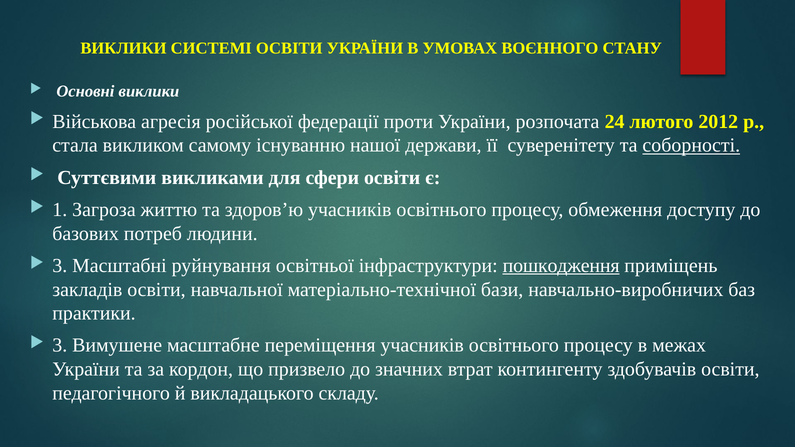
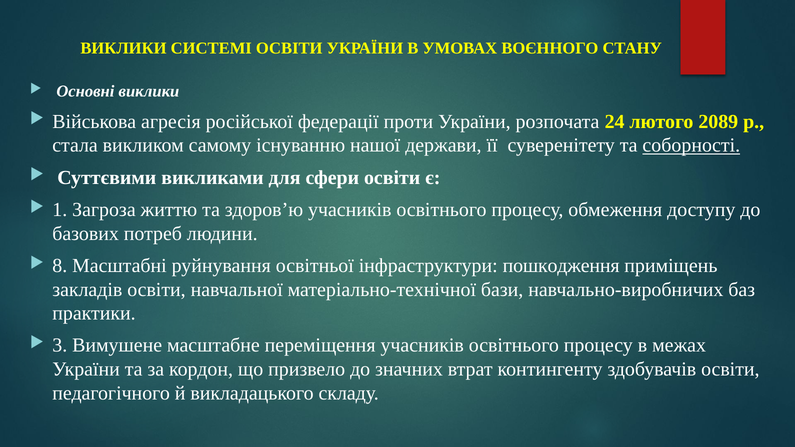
2012: 2012 -> 2089
3 at (60, 266): 3 -> 8
пошкодження underline: present -> none
